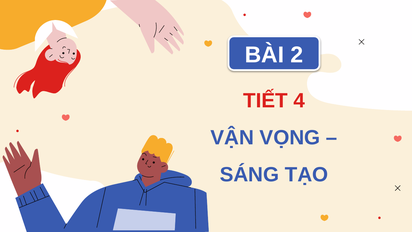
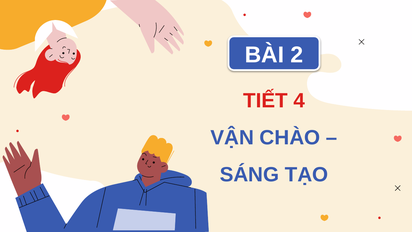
VỌNG: VỌNG -> CHÀO
